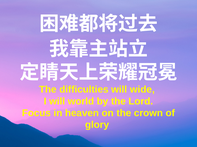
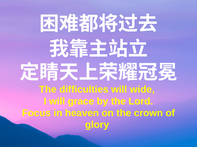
world: world -> grace
